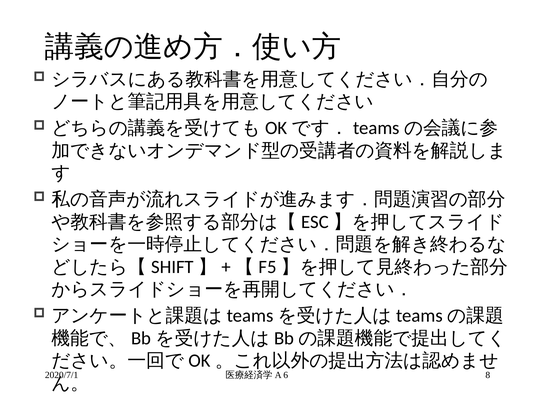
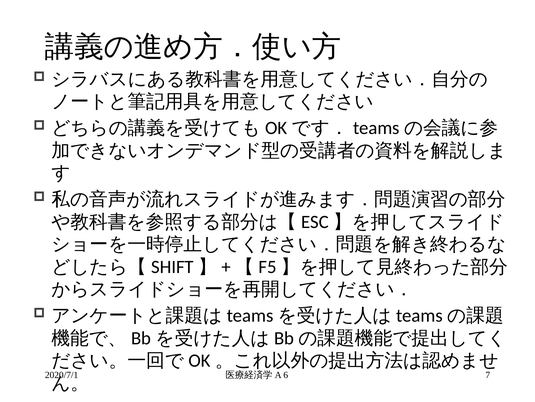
8: 8 -> 7
